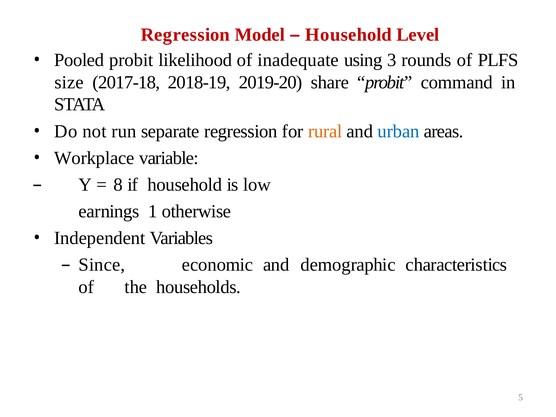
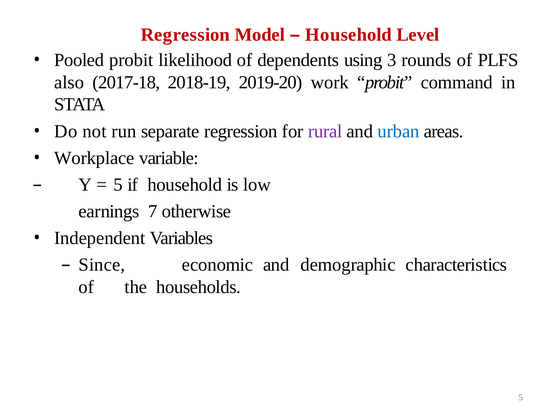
inadequate: inadequate -> dependents
size: size -> also
share: share -> work
rural colour: orange -> purple
8 at (118, 185): 8 -> 5
1: 1 -> 7
